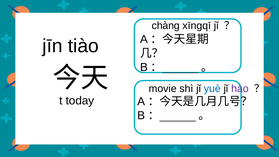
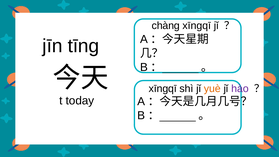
tiào: tiào -> tīng
movie at (163, 89): movie -> xīngqī
yuè colour: blue -> orange
